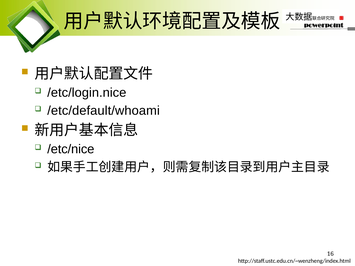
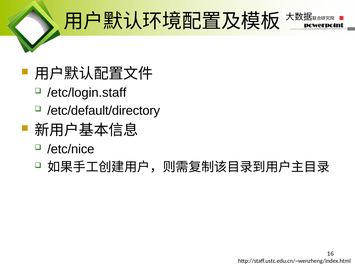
/etc/login.nice: /etc/login.nice -> /etc/login.staff
/etc/default/whoami: /etc/default/whoami -> /etc/default/directory
